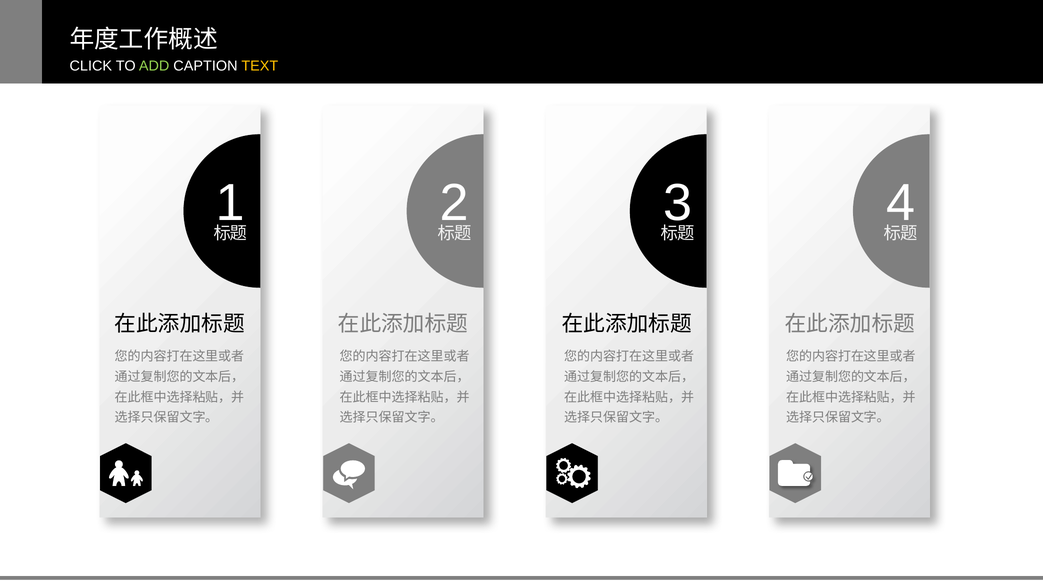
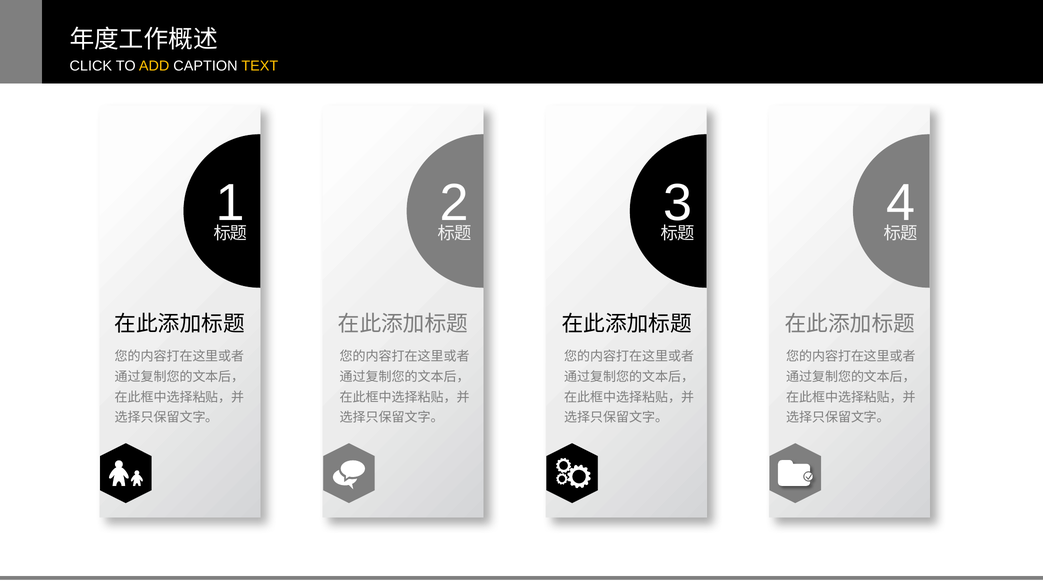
ADD colour: light green -> yellow
